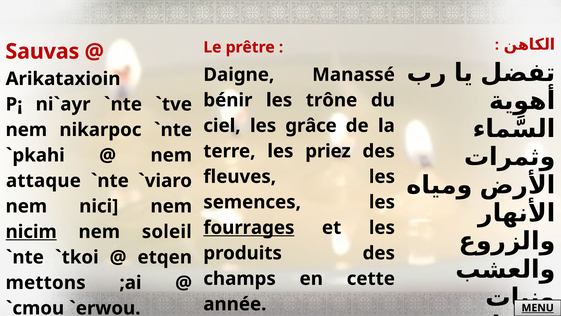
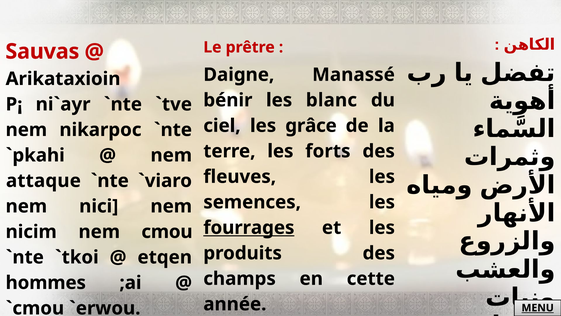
trône: trône -> blanc
priez: priez -> forts
nicim underline: present -> none
soleil: soleil -> cmou
mettons: mettons -> hommes
